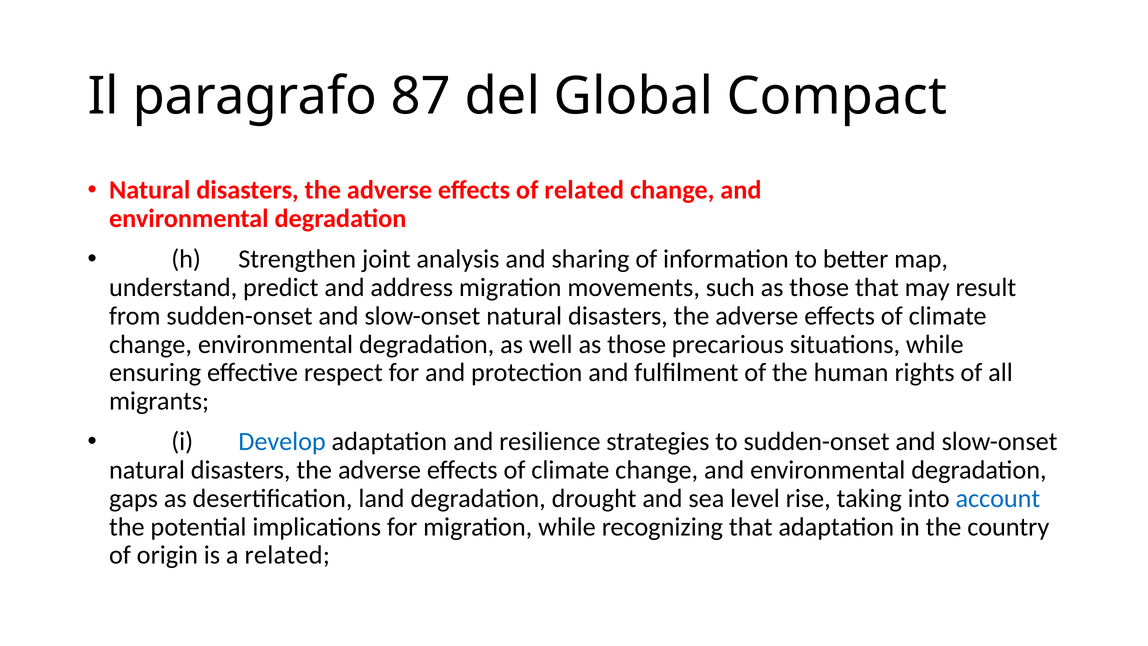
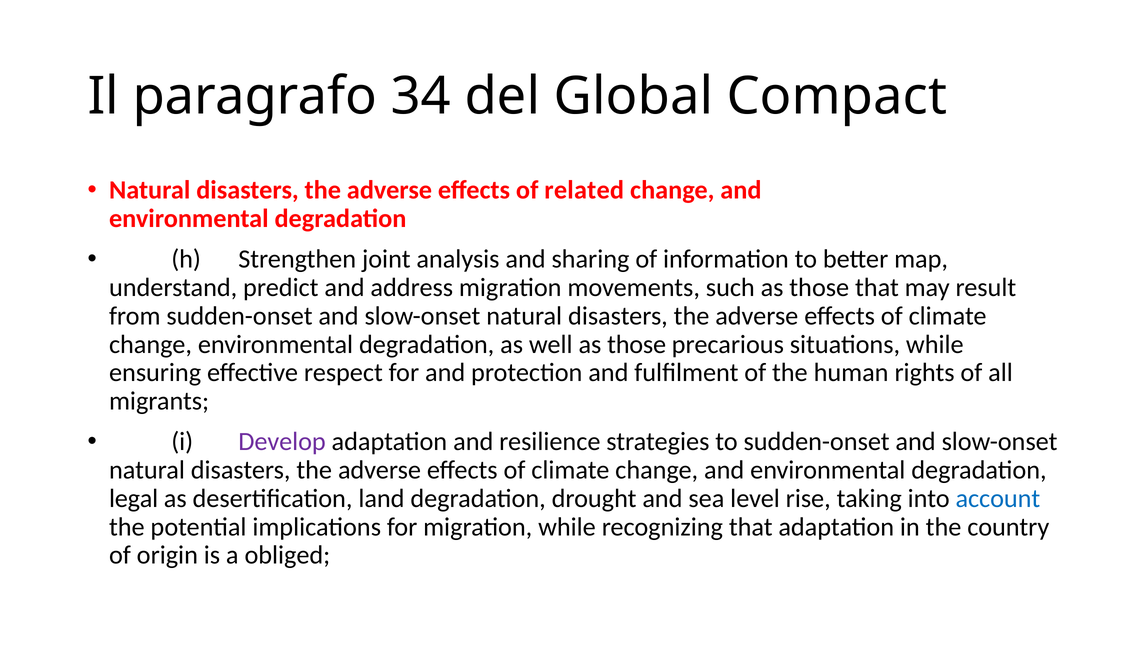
87: 87 -> 34
Develop colour: blue -> purple
gaps: gaps -> legal
a related: related -> obliged
